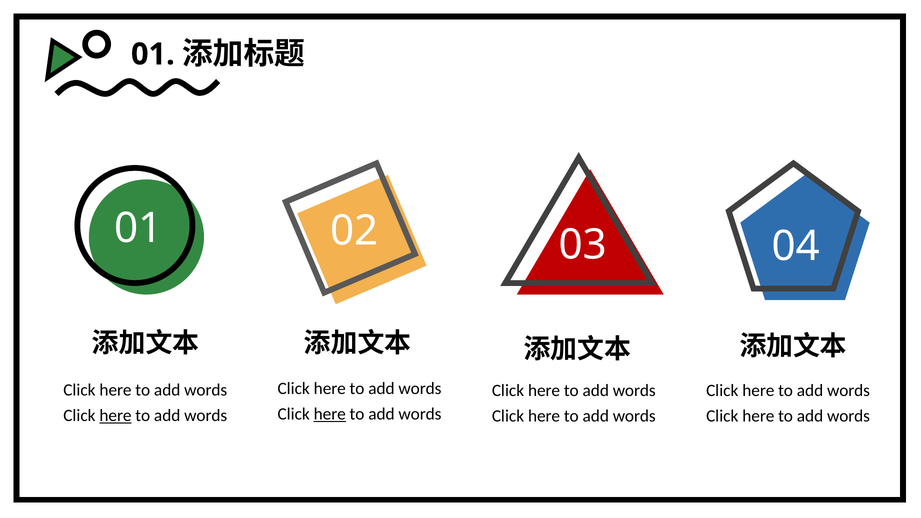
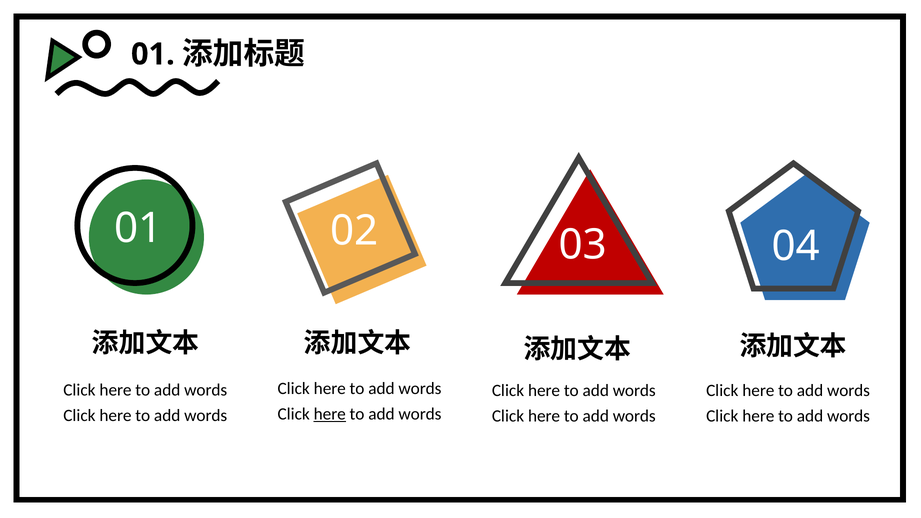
here at (116, 416) underline: present -> none
